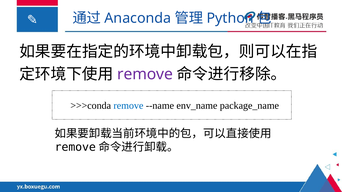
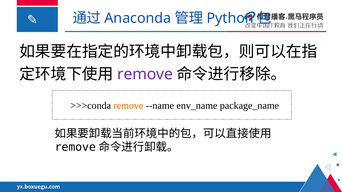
remove at (128, 106) colour: blue -> orange
